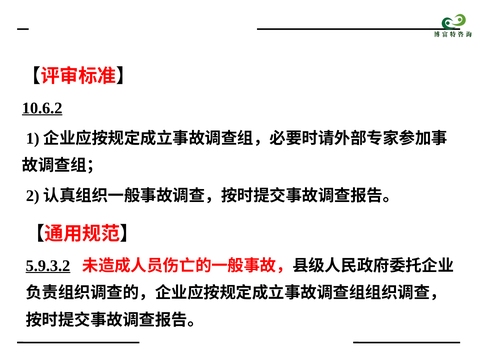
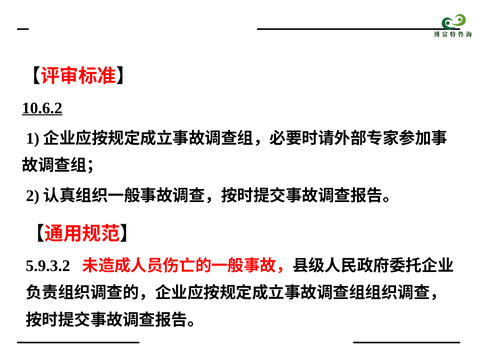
5.9.3.2 underline: present -> none
